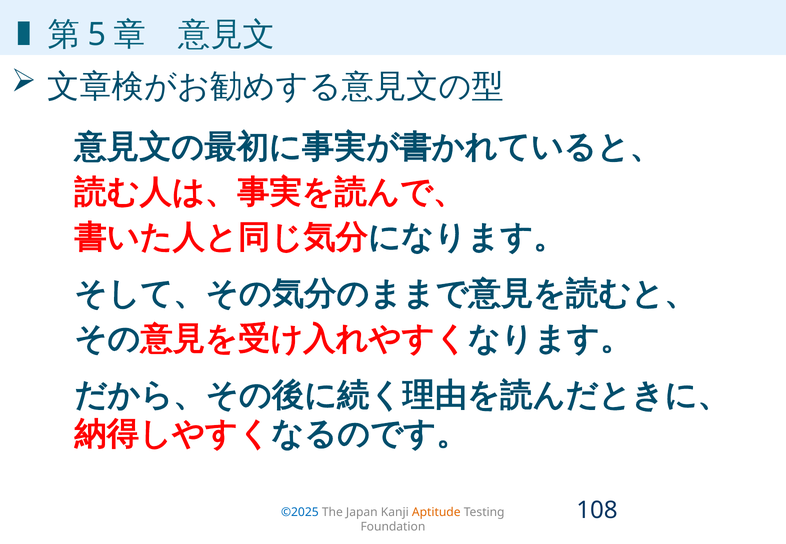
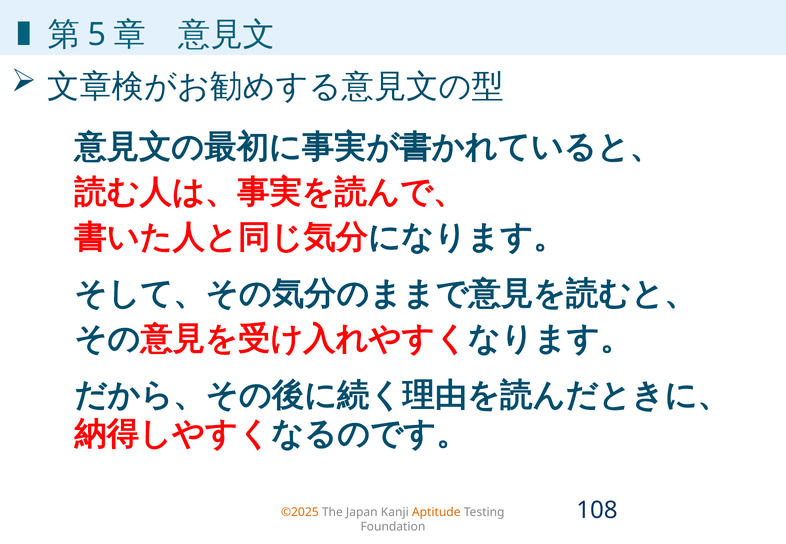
©2025 colour: blue -> orange
